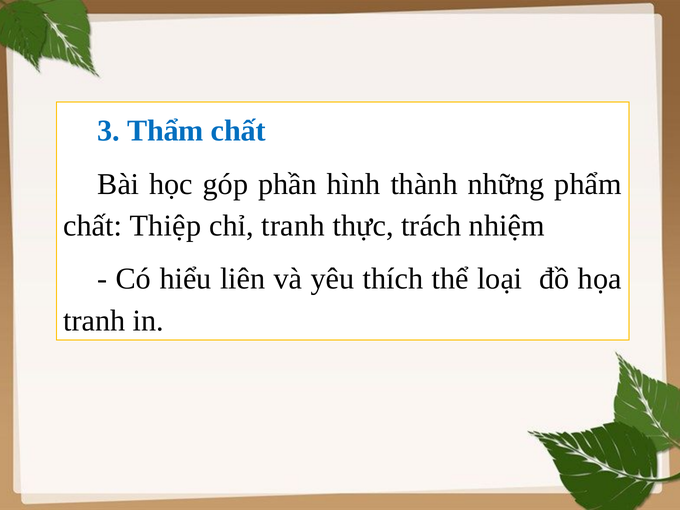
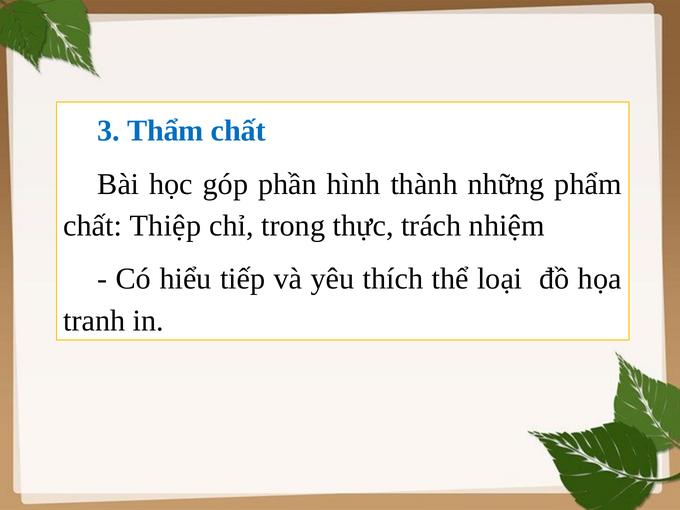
chỉ tranh: tranh -> trong
liên: liên -> tiếp
